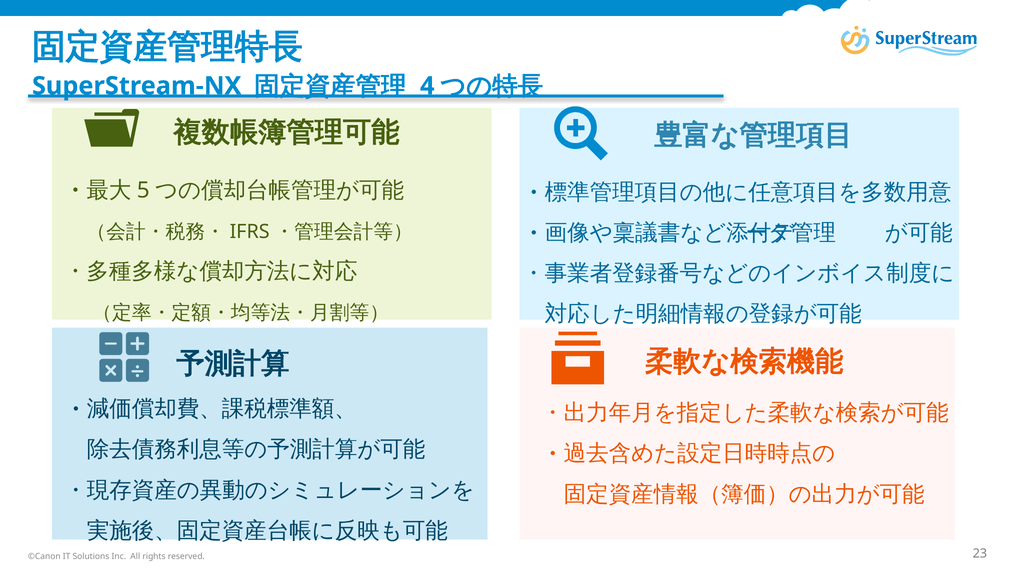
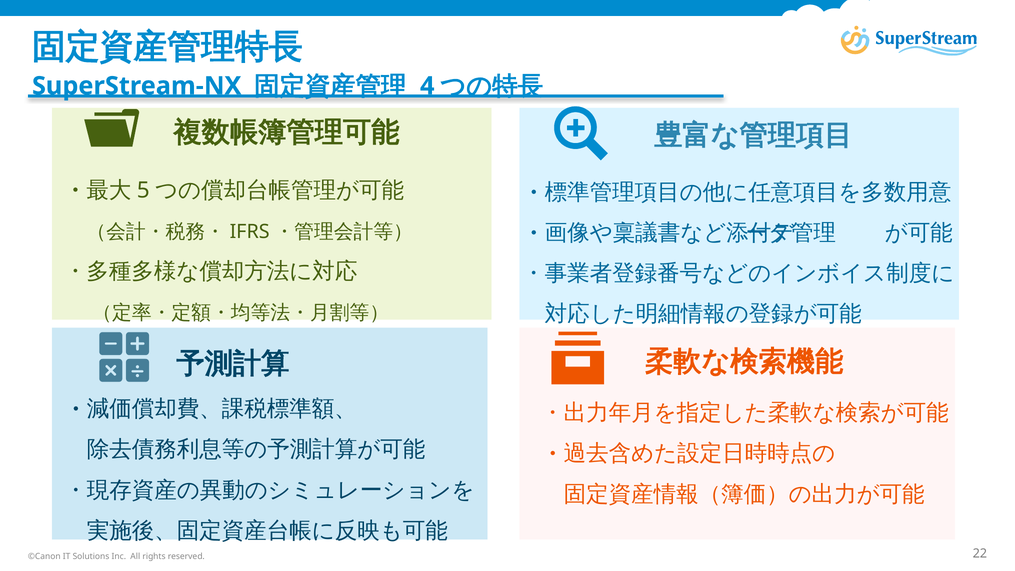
23: 23 -> 22
